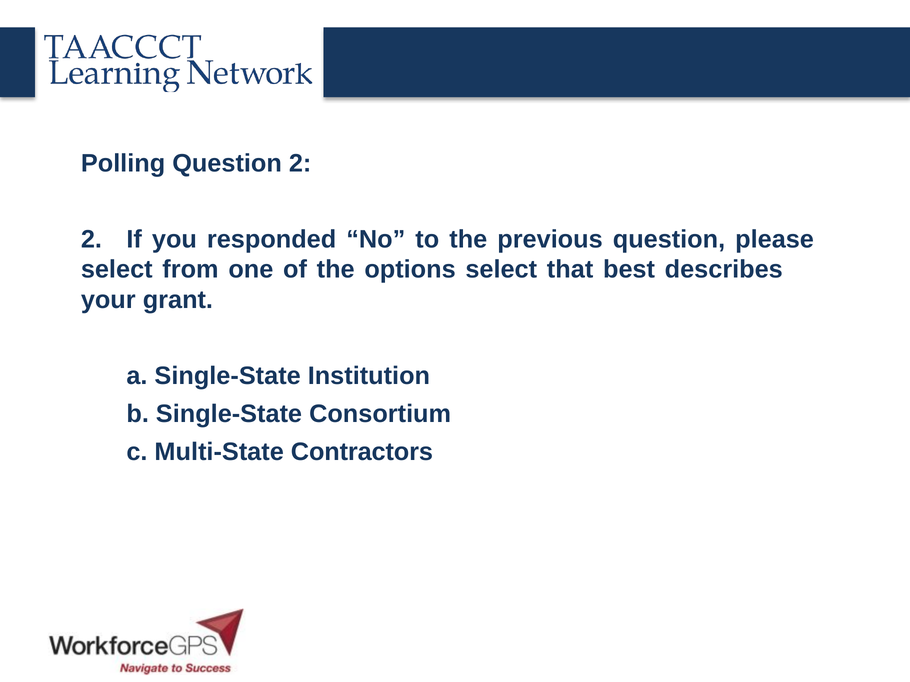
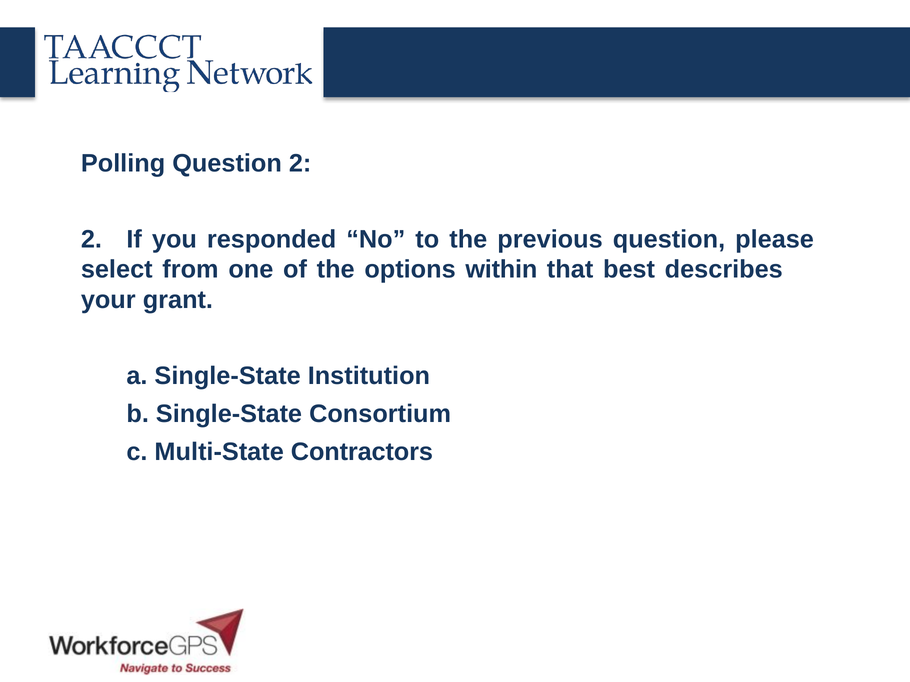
options select: select -> within
